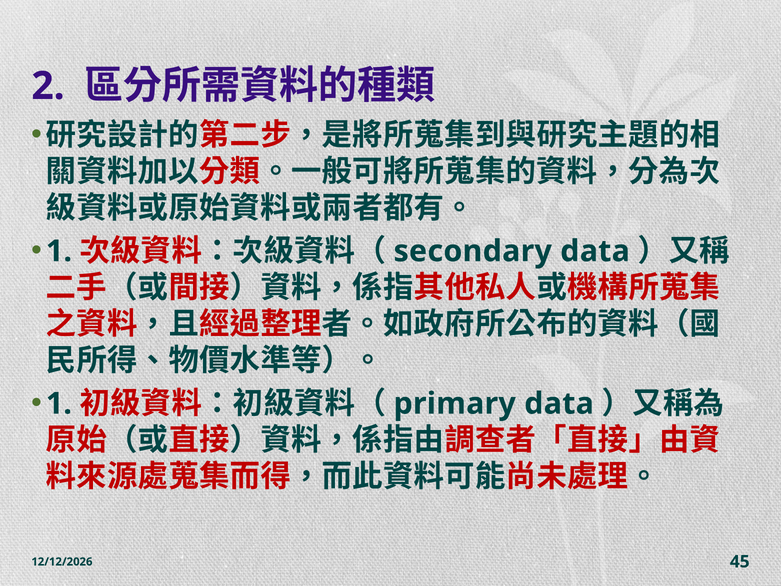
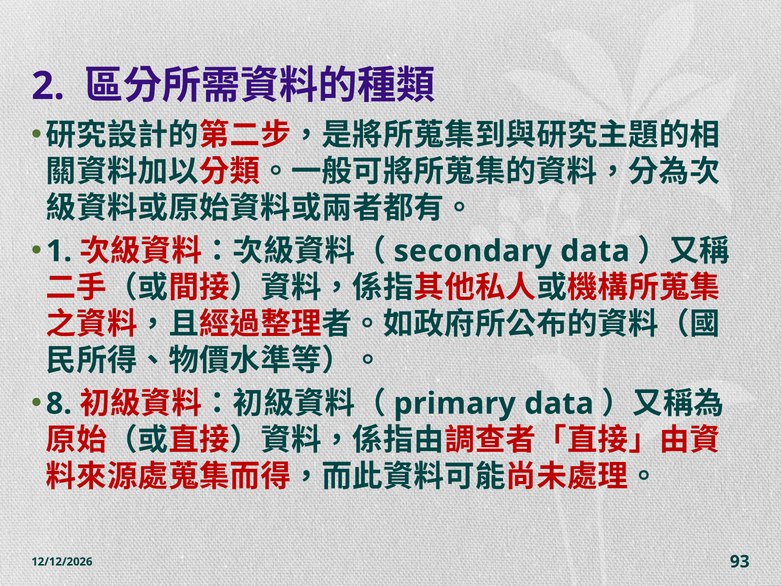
1 at (59, 403): 1 -> 8
45: 45 -> 93
